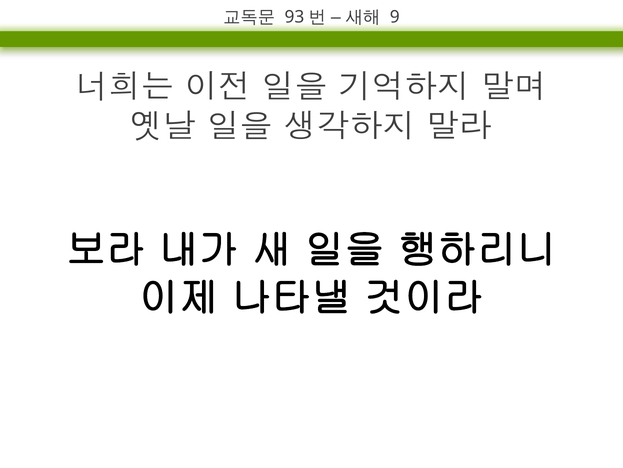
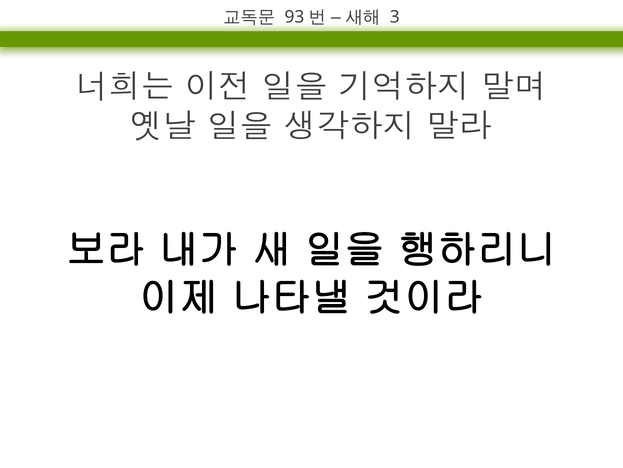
9: 9 -> 3
